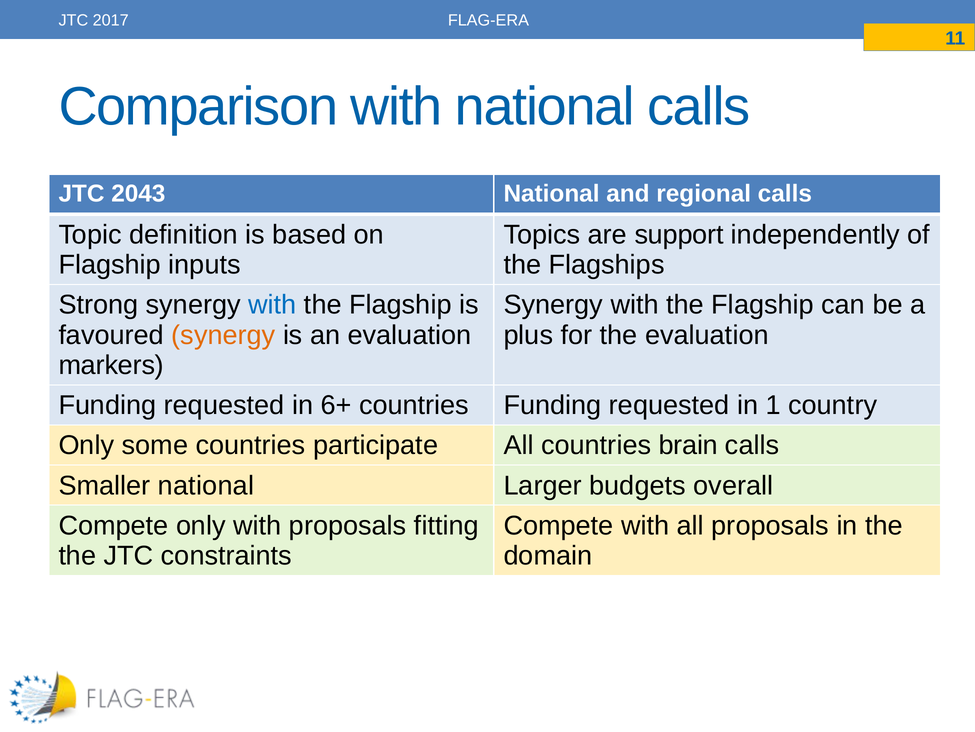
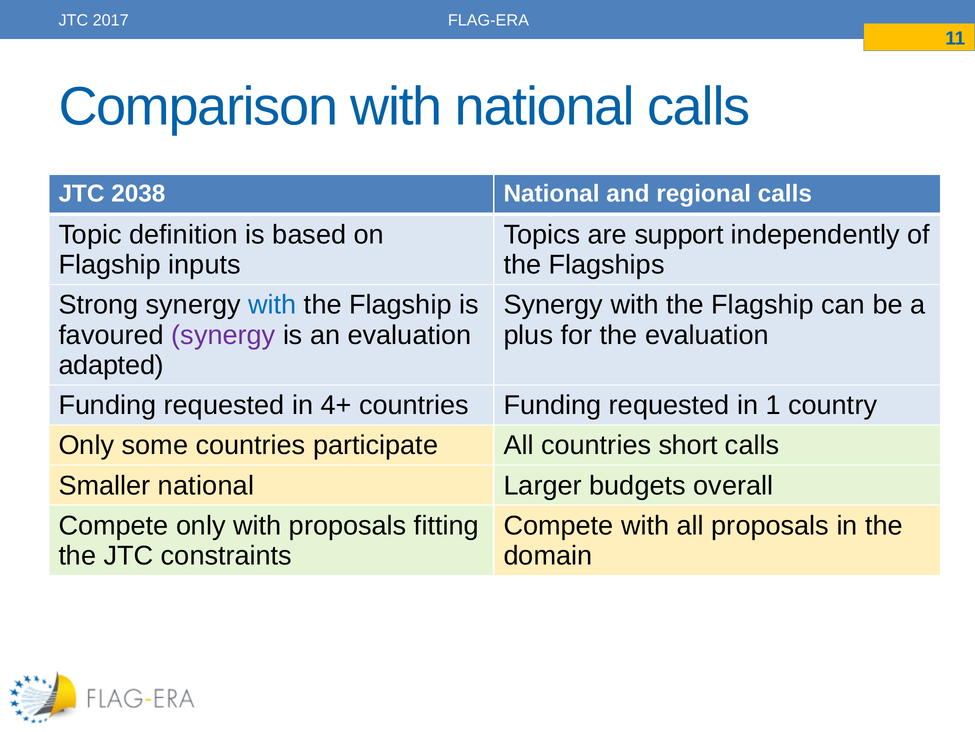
2043: 2043 -> 2038
synergy at (223, 335) colour: orange -> purple
markers: markers -> adapted
6+: 6+ -> 4+
brain: brain -> short
